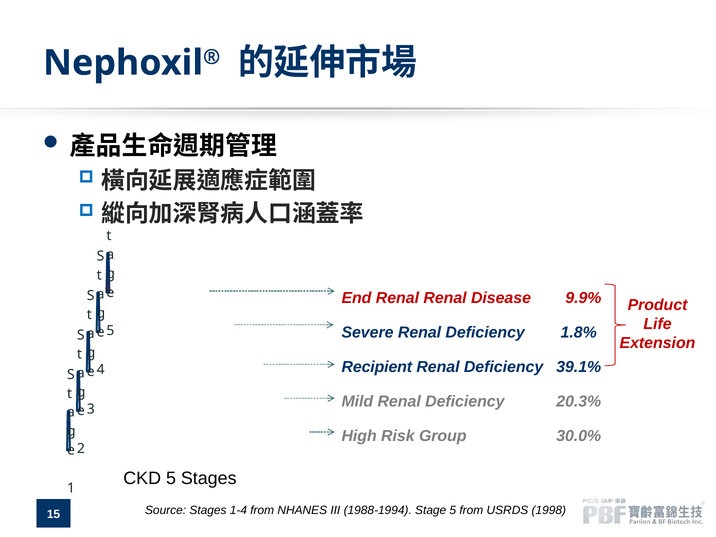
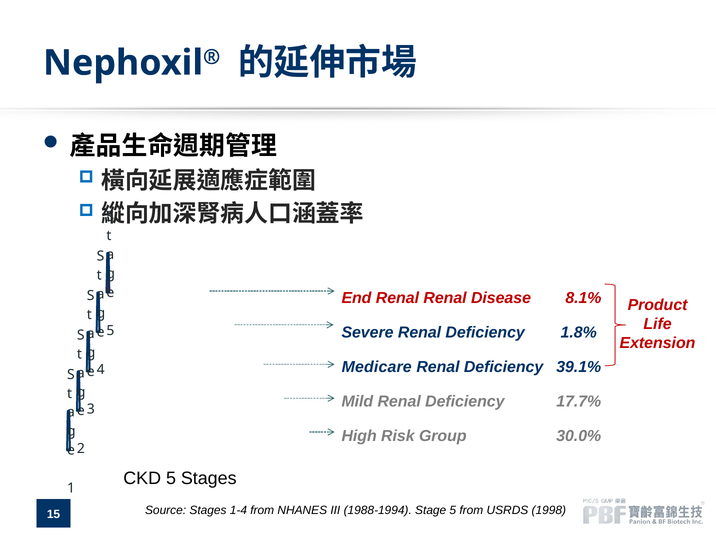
9.9%: 9.9% -> 8.1%
Recipient: Recipient -> Medicare
20.3%: 20.3% -> 17.7%
